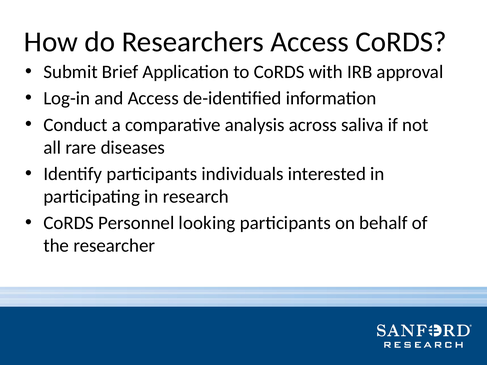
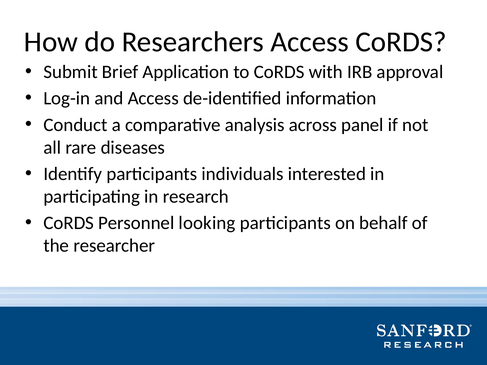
saliva: saliva -> panel
